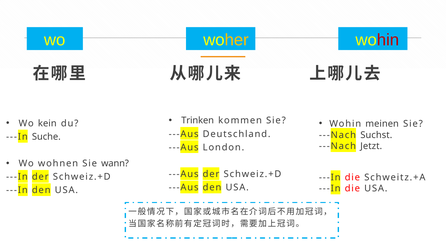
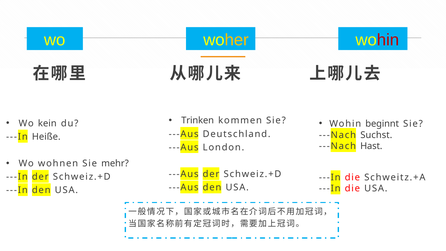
meinen: meinen -> beginnt
Suche: Suche -> Heiße
Jetzt: Jetzt -> Hast
wann: wann -> mehr
